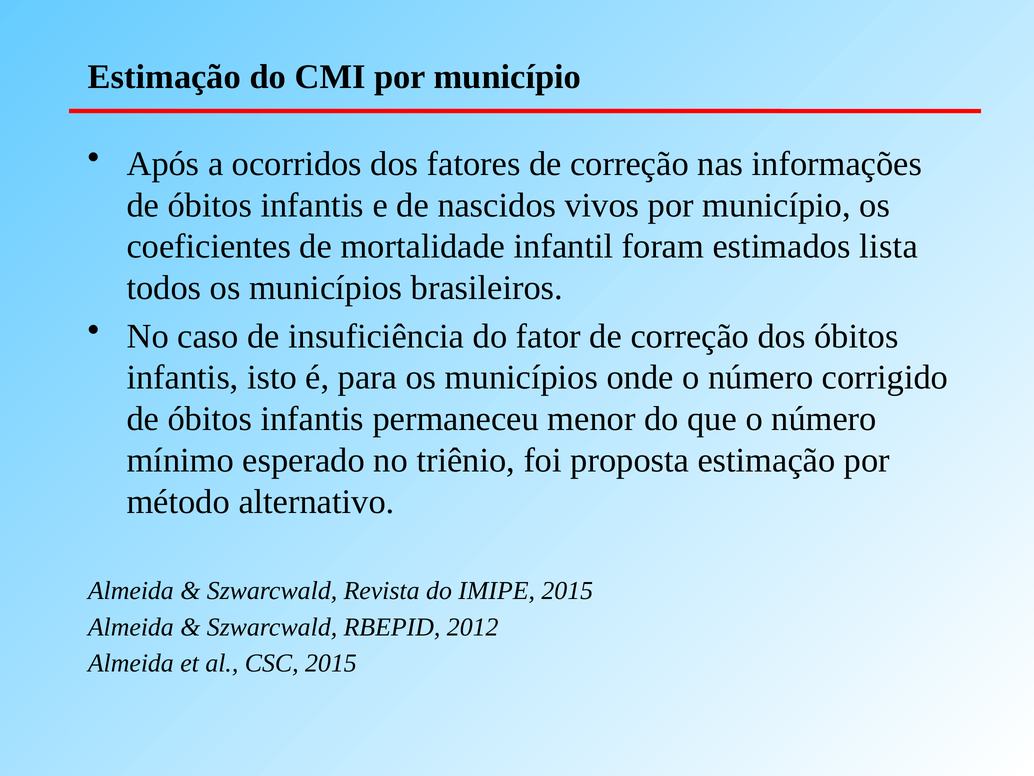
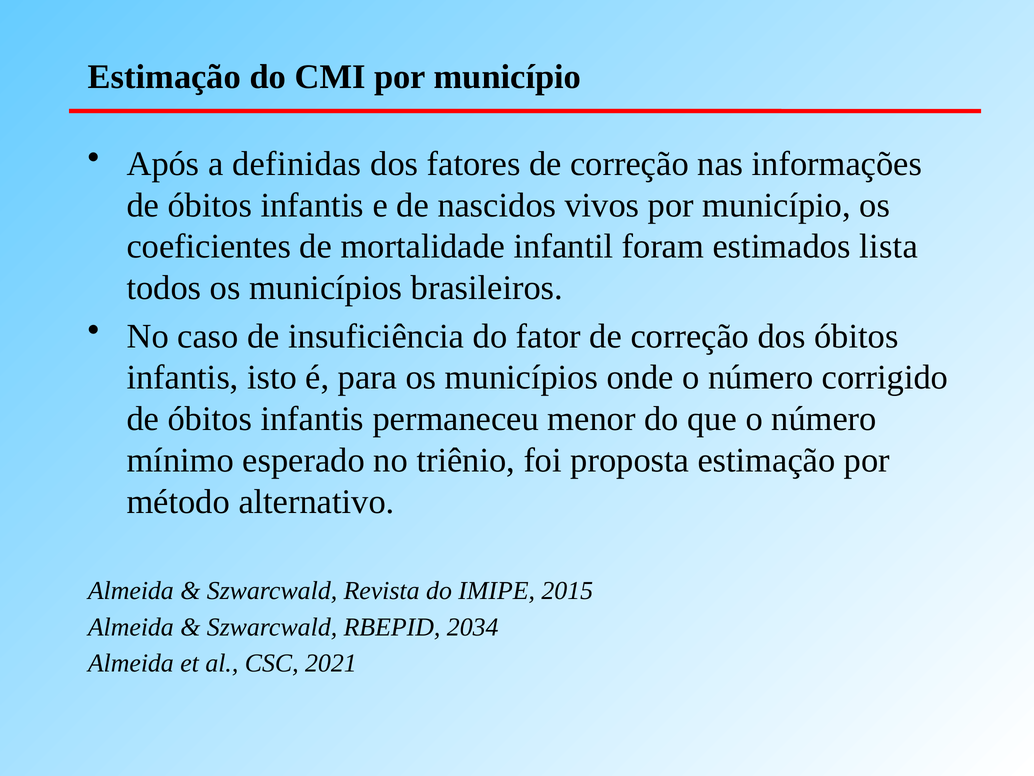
ocorridos: ocorridos -> definidas
2012: 2012 -> 2034
CSC 2015: 2015 -> 2021
